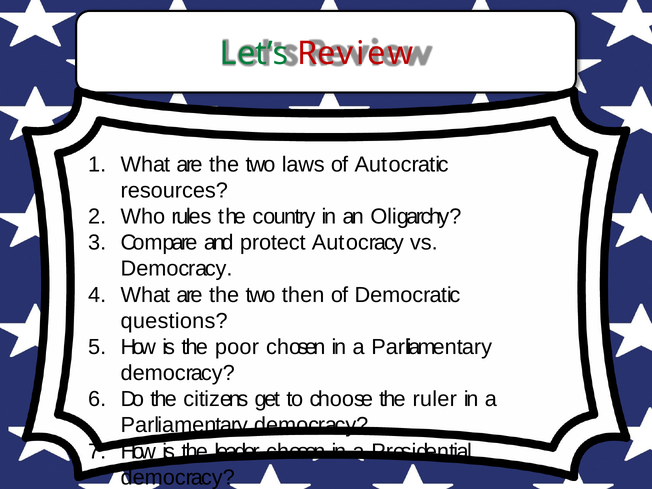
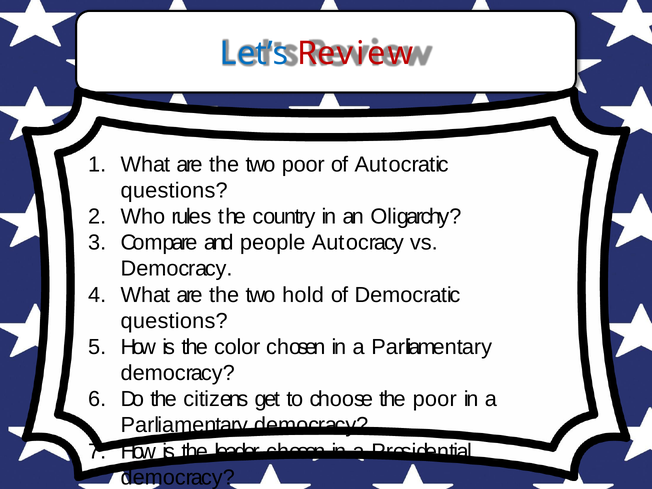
Let’s colour: green -> blue
two laws: laws -> poor
resources at (174, 191): resources -> questions
protect: protect -> people
then: then -> hold
poor: poor -> color
the ruler: ruler -> poor
